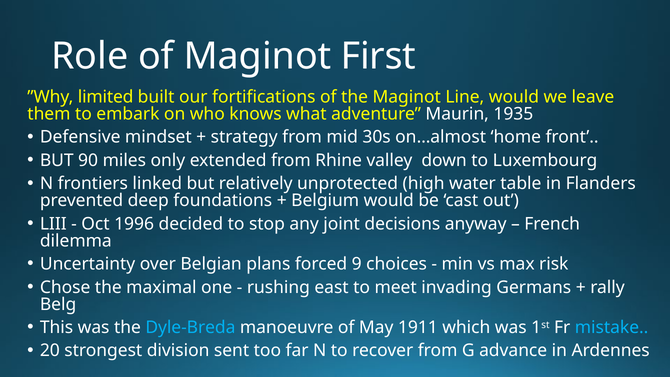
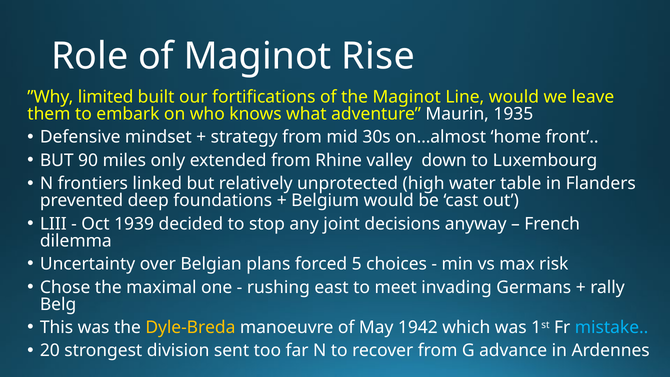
First: First -> Rise
1996: 1996 -> 1939
9: 9 -> 5
Dyle-Breda colour: light blue -> yellow
1911: 1911 -> 1942
